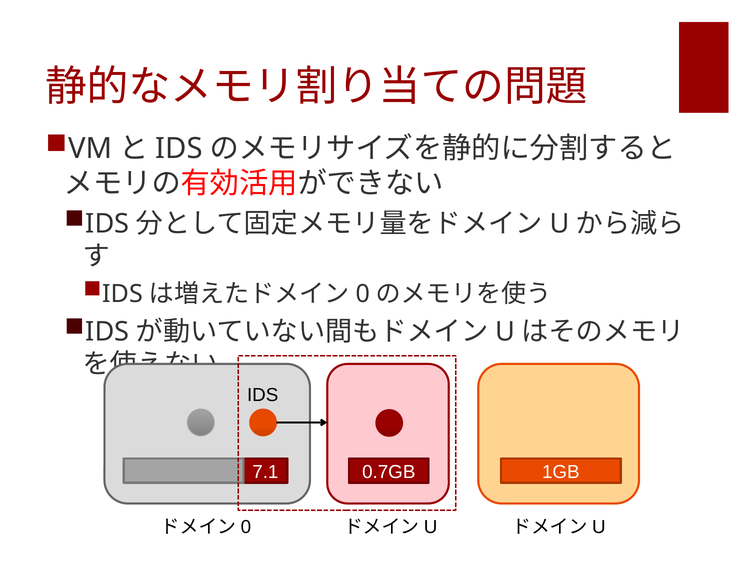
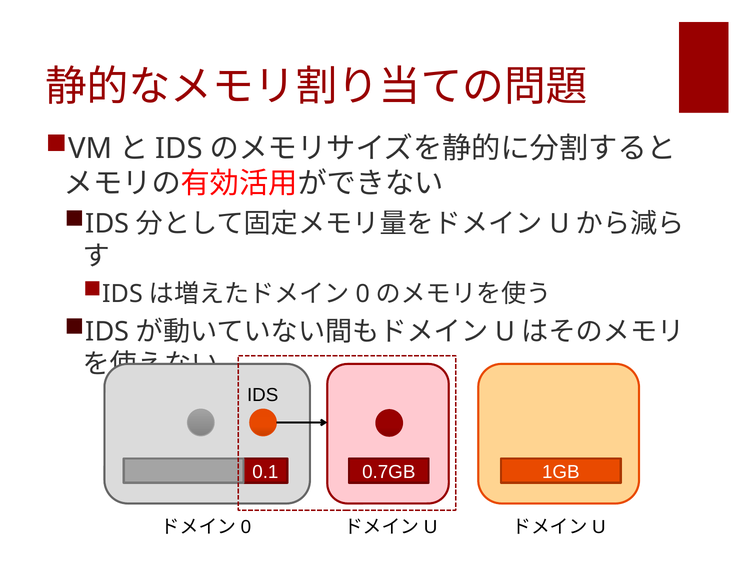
7.1: 7.1 -> 0.1
